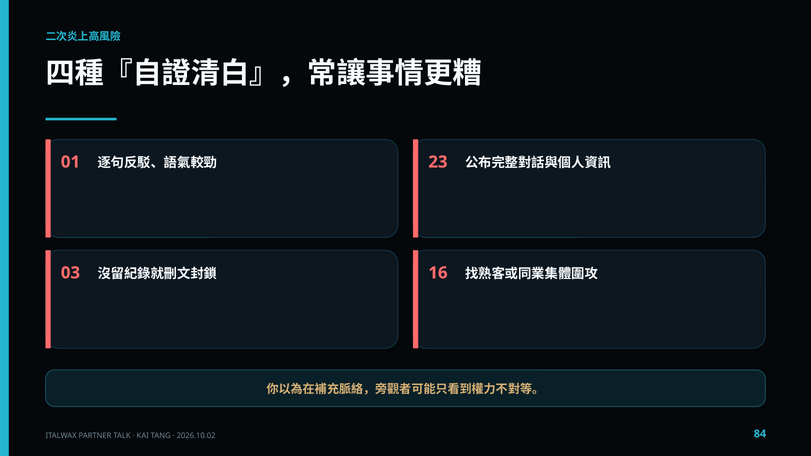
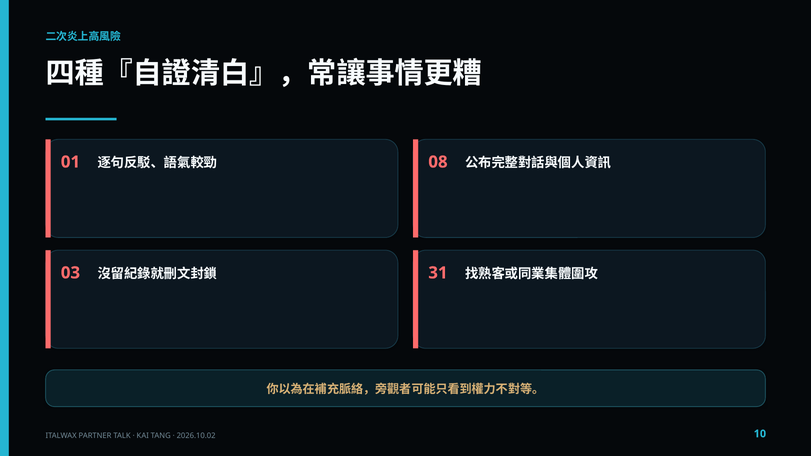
23: 23 -> 08
16: 16 -> 31
84: 84 -> 10
